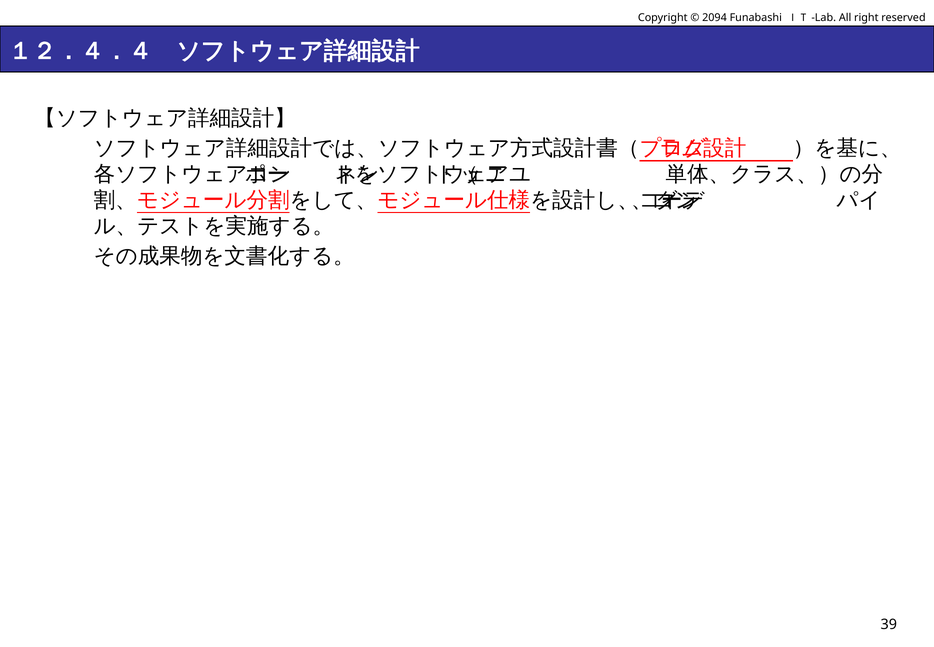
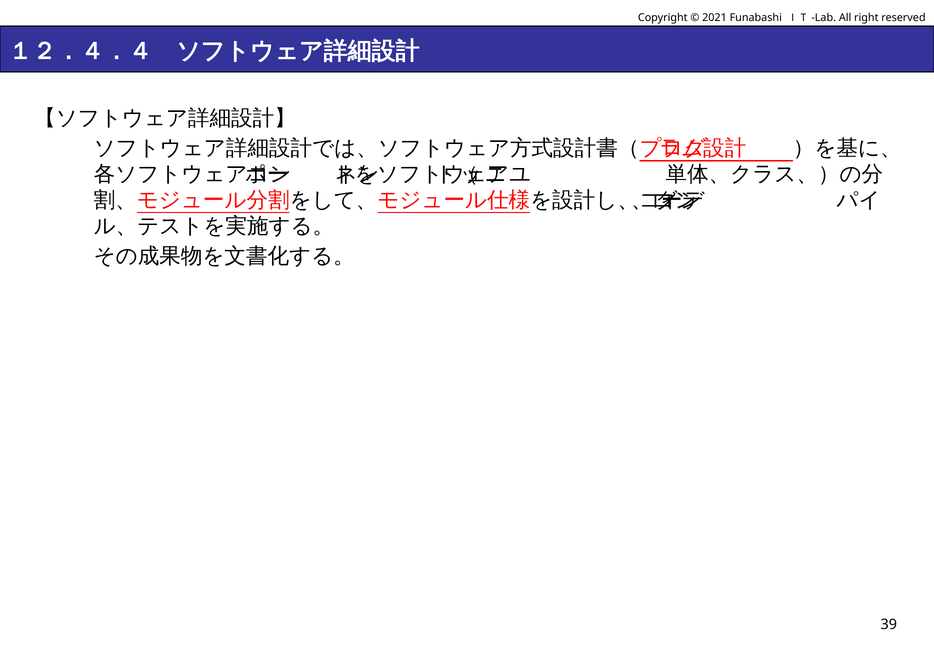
2094: 2094 -> 2021
